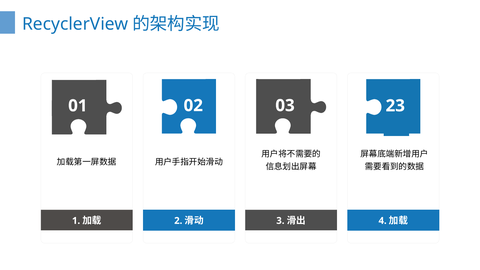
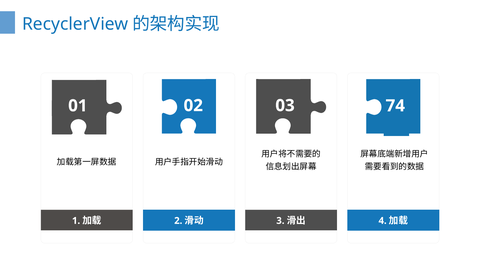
23: 23 -> 74
